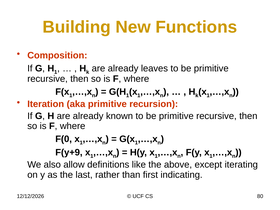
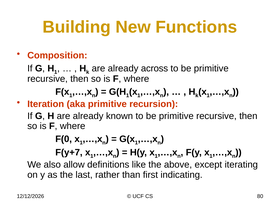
leaves: leaves -> across
F(y+9: F(y+9 -> F(y+7
